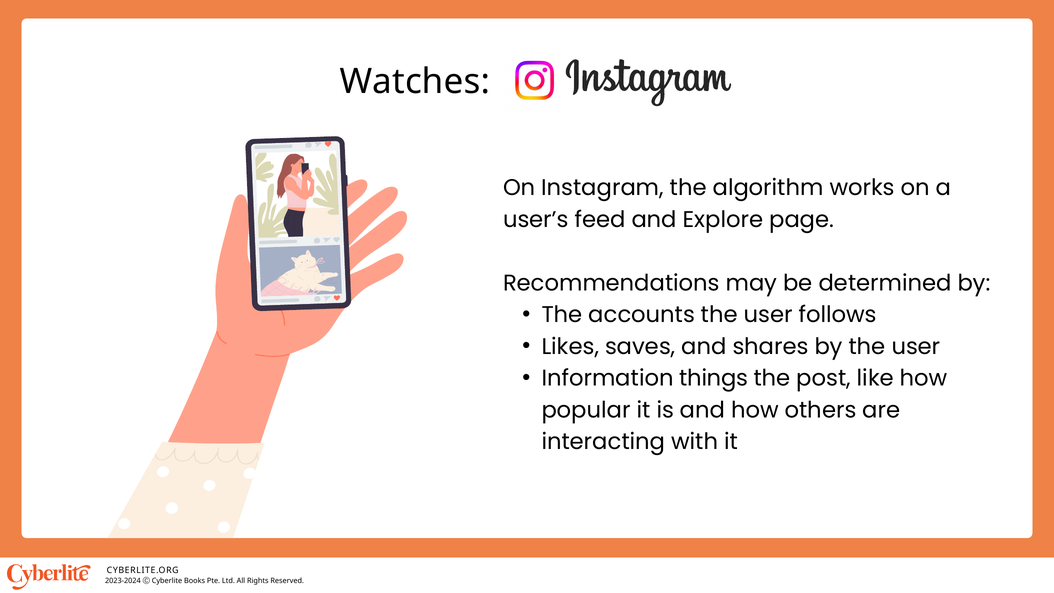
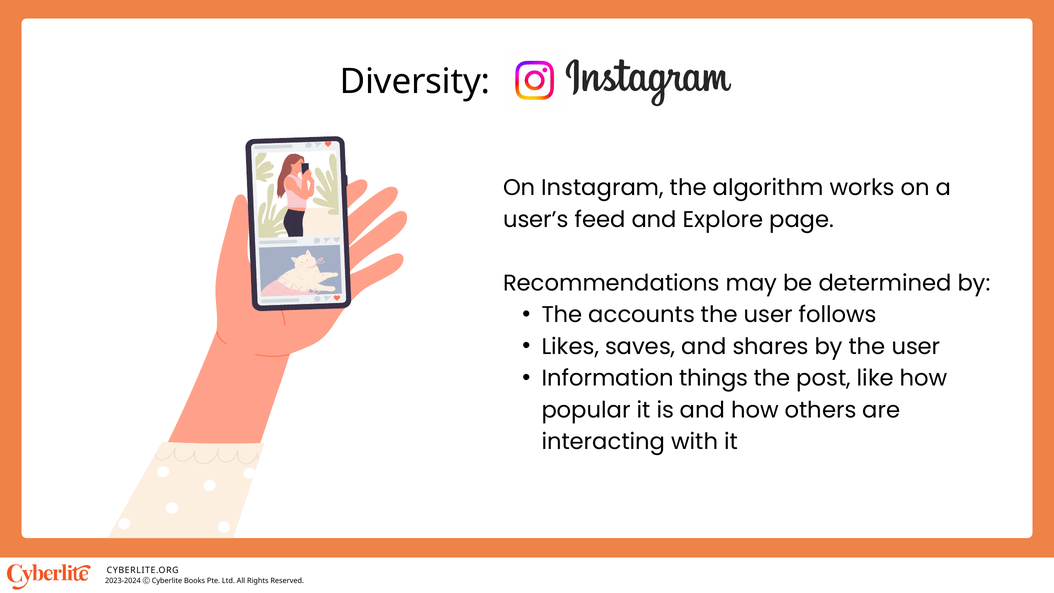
Watches: Watches -> Diversity
